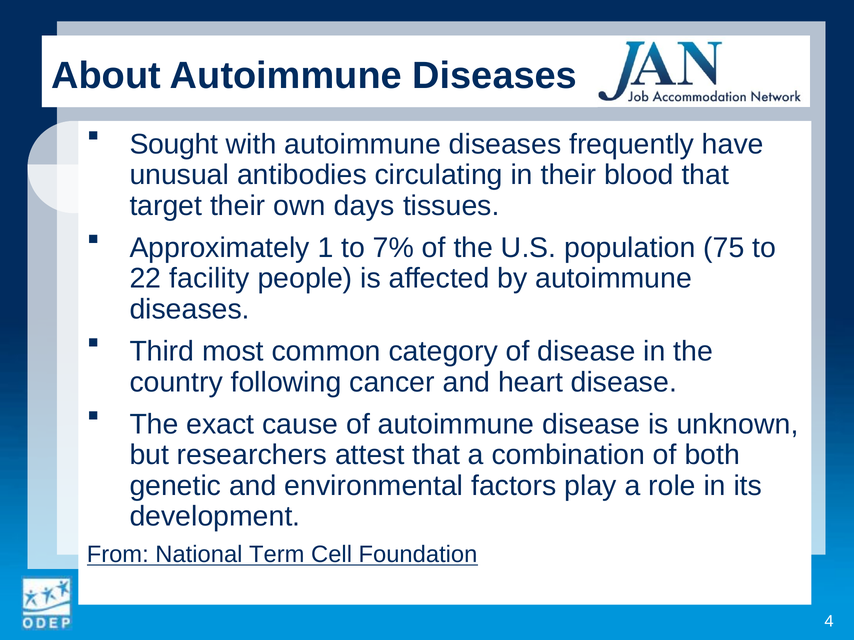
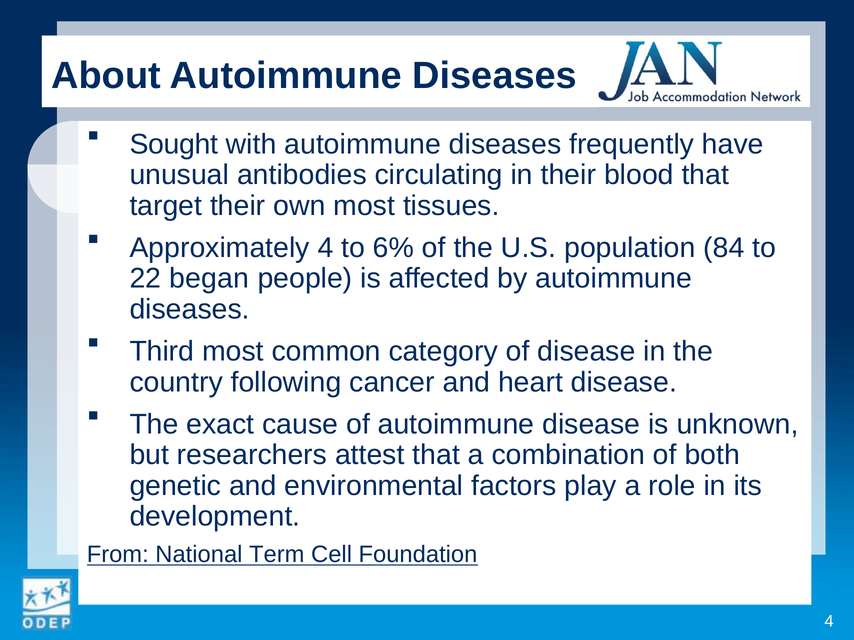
own days: days -> most
Approximately 1: 1 -> 4
7%: 7% -> 6%
75: 75 -> 84
facility: facility -> began
